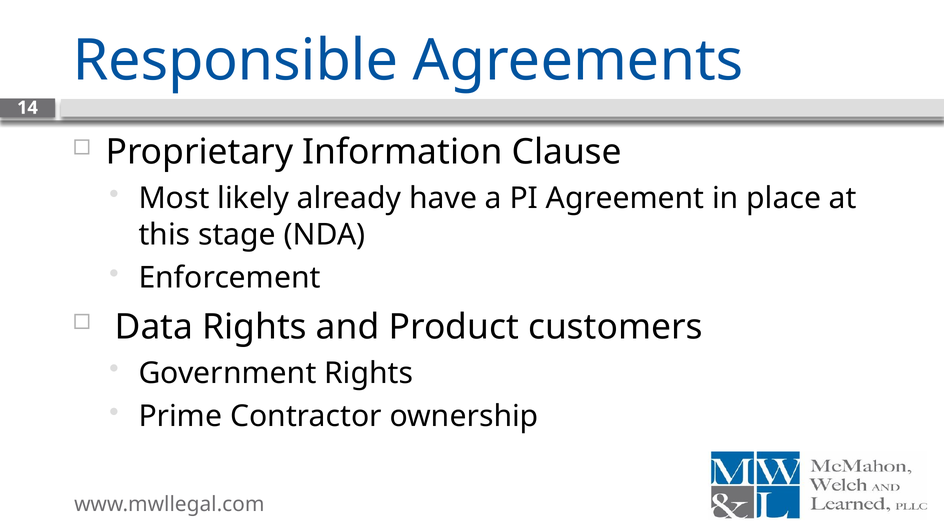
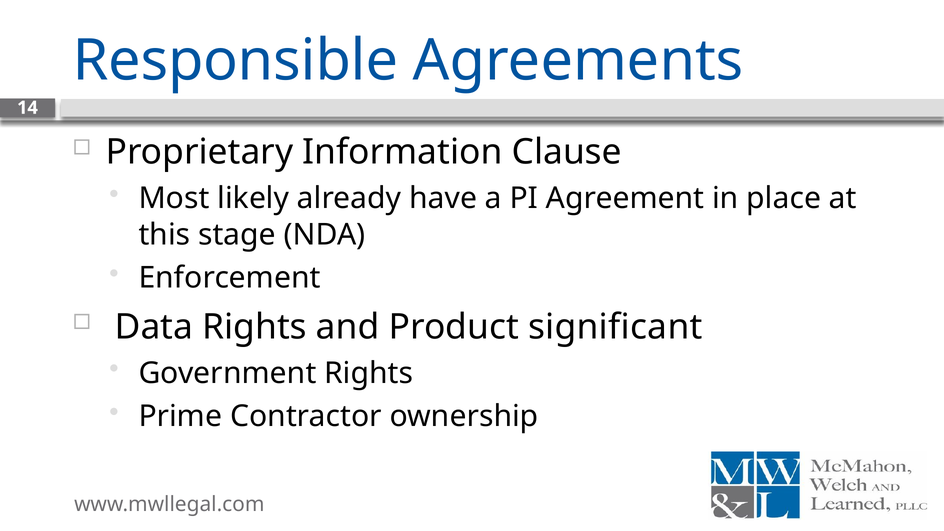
customers: customers -> significant
